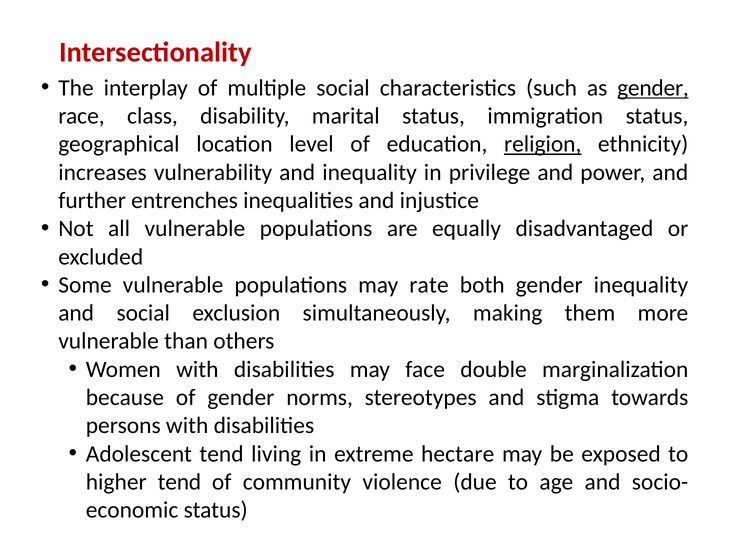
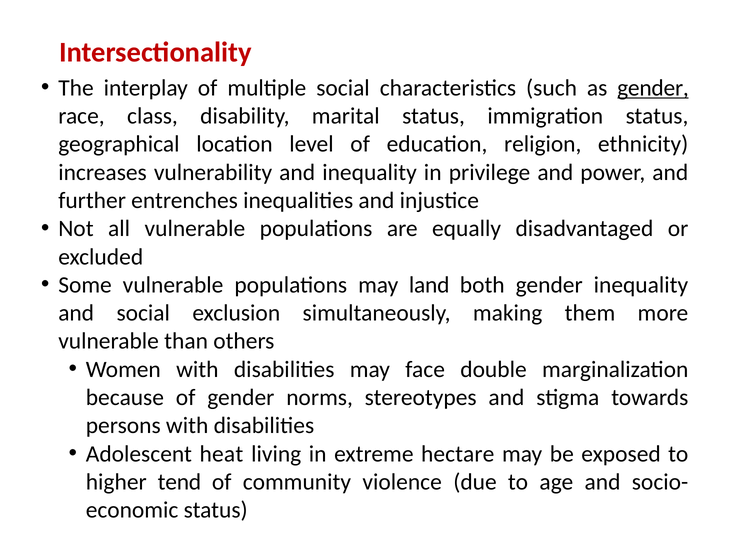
religion underline: present -> none
rate: rate -> land
Adolescent tend: tend -> heat
